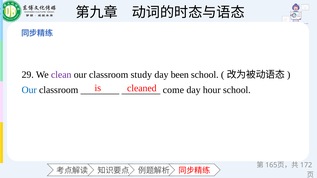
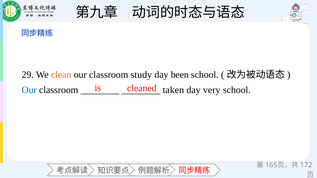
clean colour: purple -> orange
come: come -> taken
hour: hour -> very
